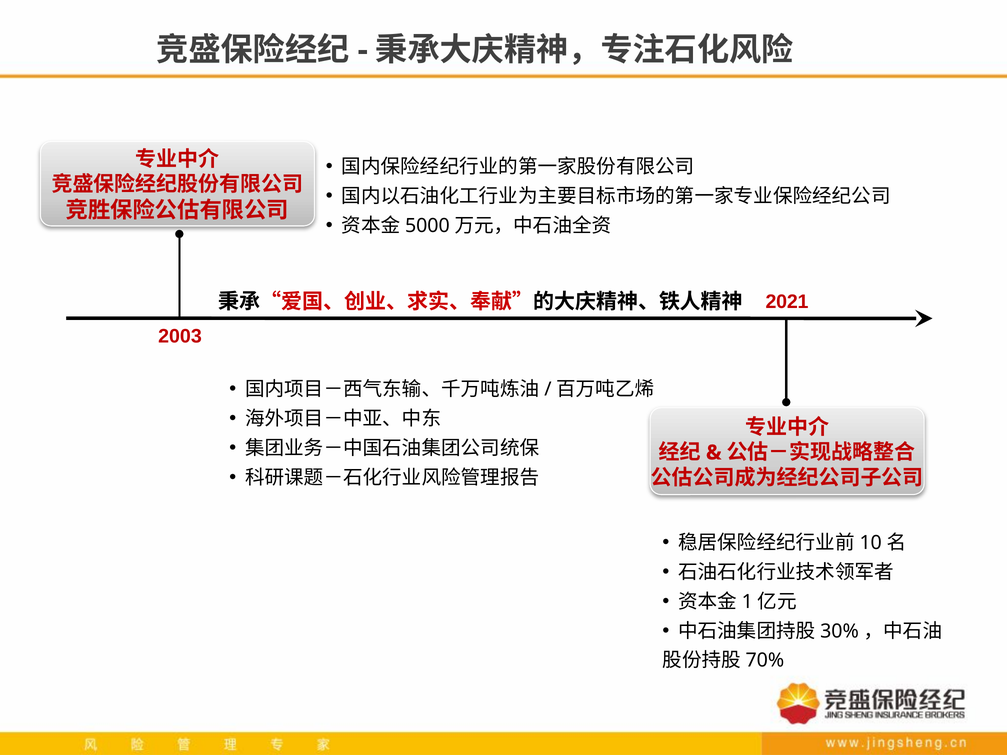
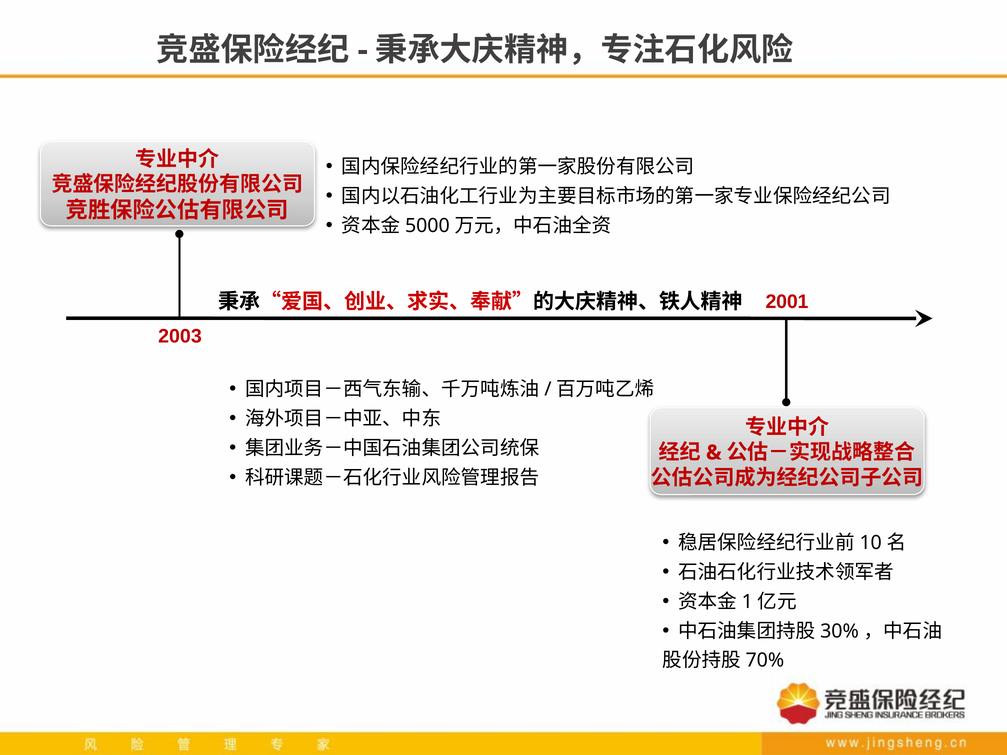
2021: 2021 -> 2001
